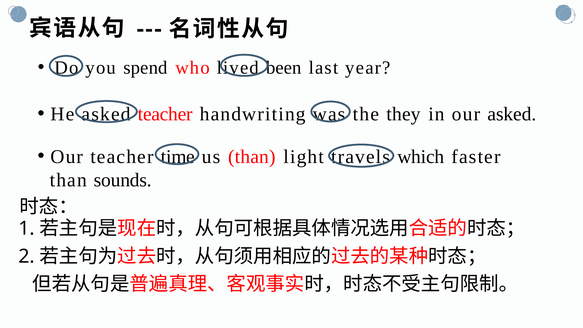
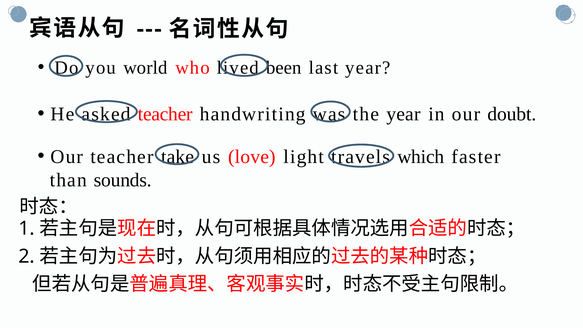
spend: spend -> world
the they: they -> year
our asked: asked -> doubt
time: time -> take
us than: than -> love
